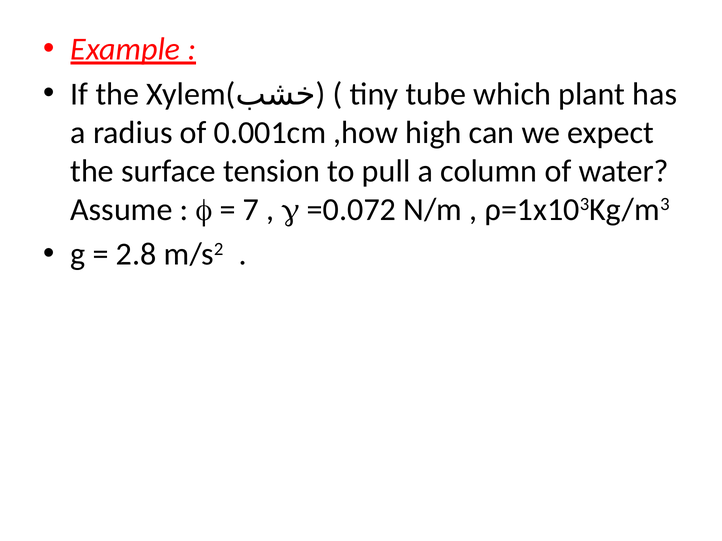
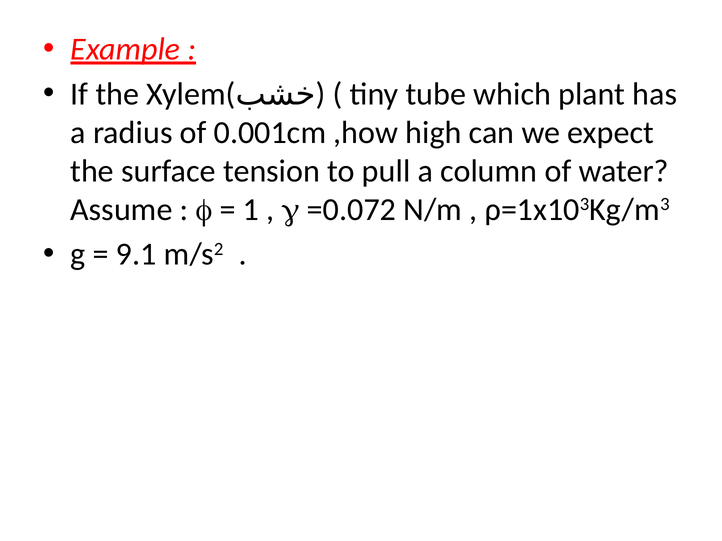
7: 7 -> 1
2.8: 2.8 -> 9.1
